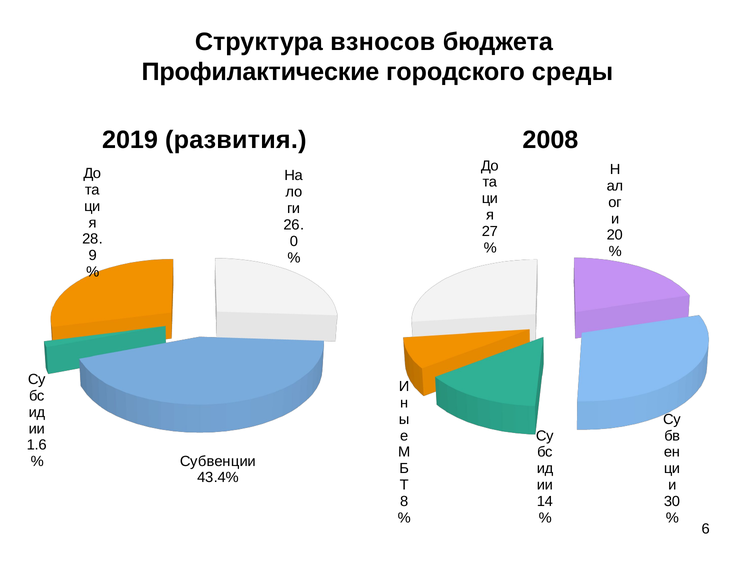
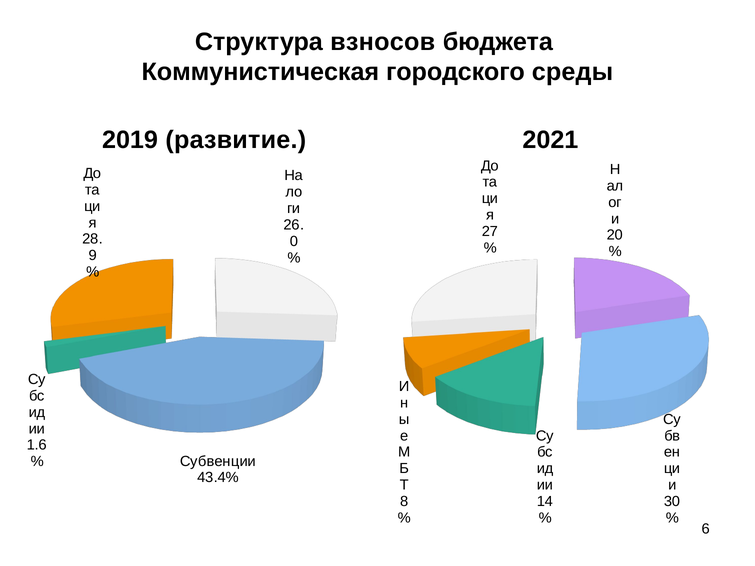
Профилактические: Профилактические -> Коммунистическая
развития: развития -> развитие
2008: 2008 -> 2021
